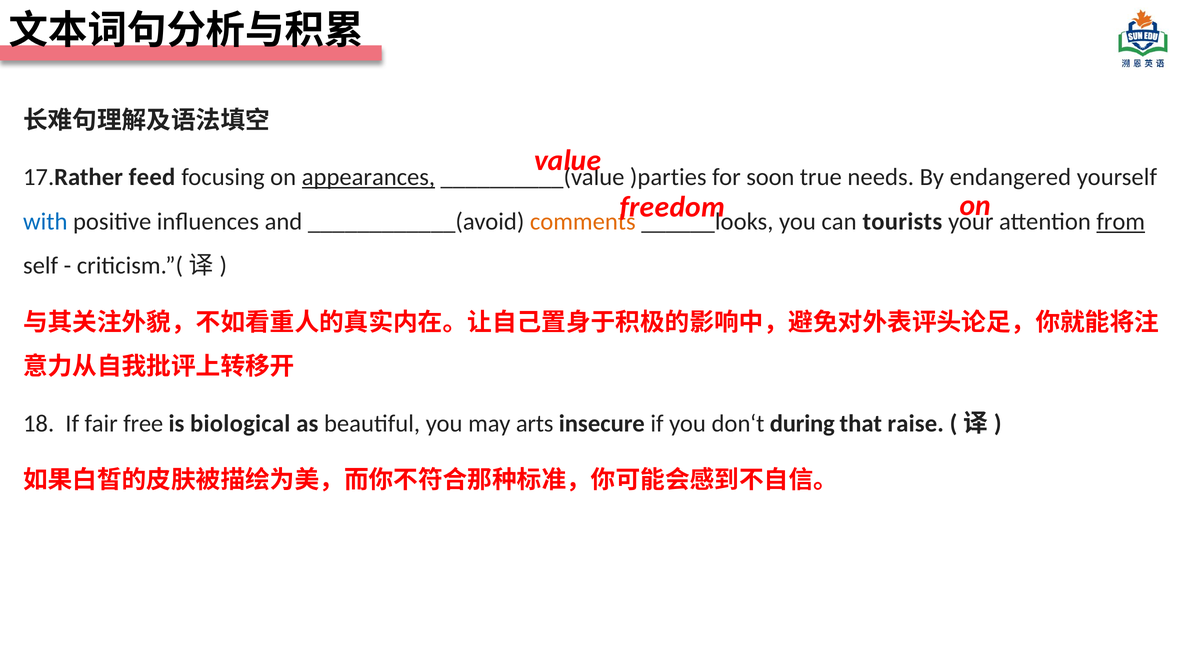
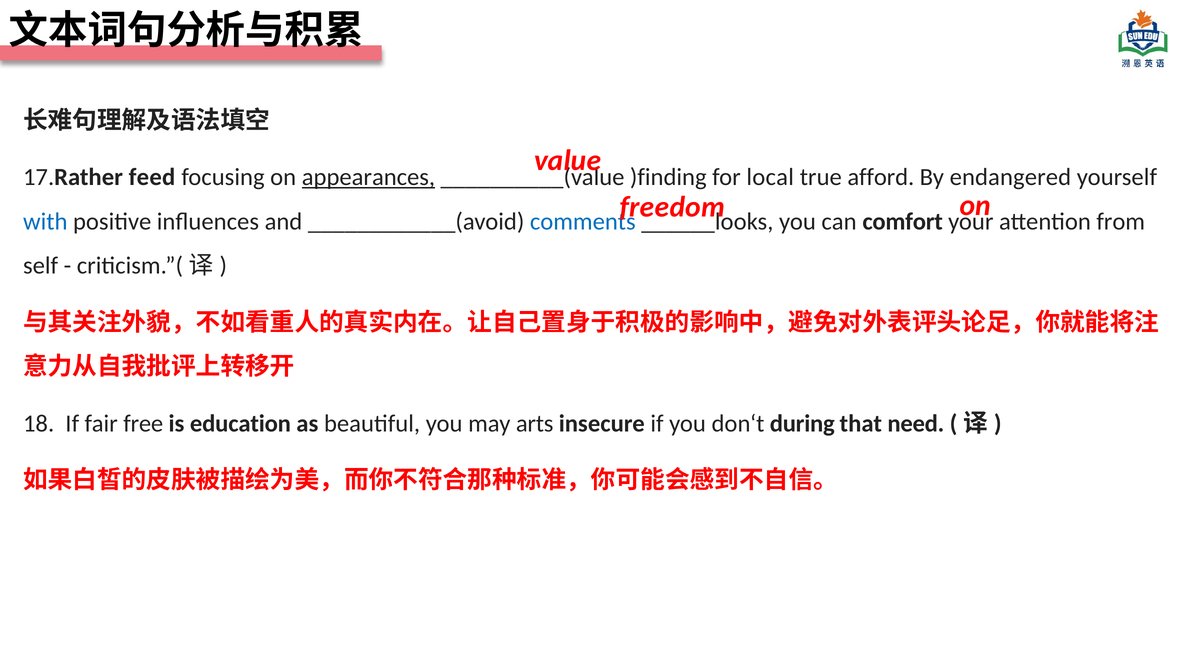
)parties: )parties -> )finding
soon: soon -> local
needs: needs -> afford
comments colour: orange -> blue
tourists: tourists -> comfort
from underline: present -> none
biological: biological -> education
raise: raise -> need
